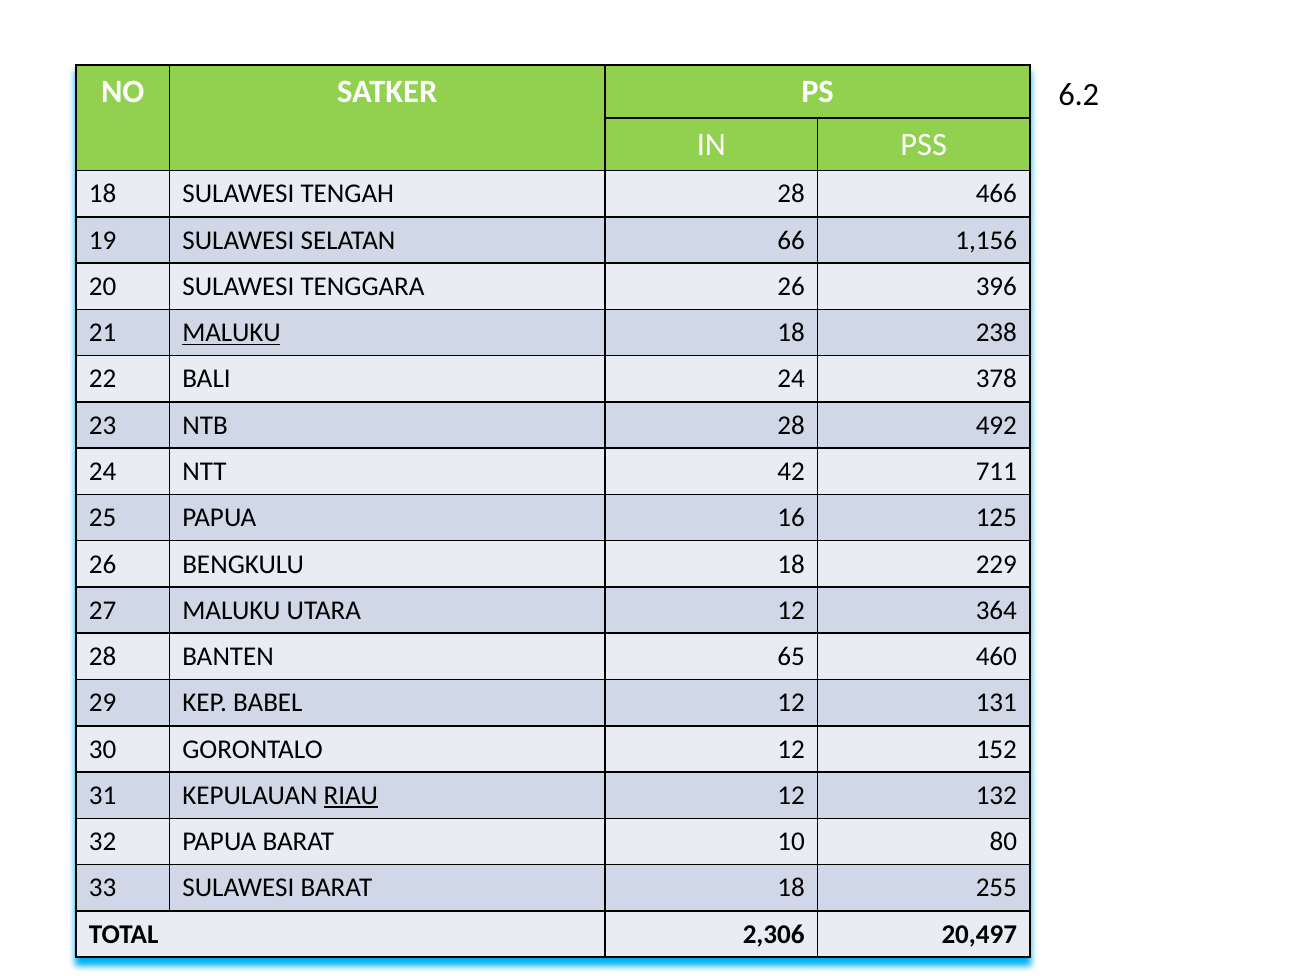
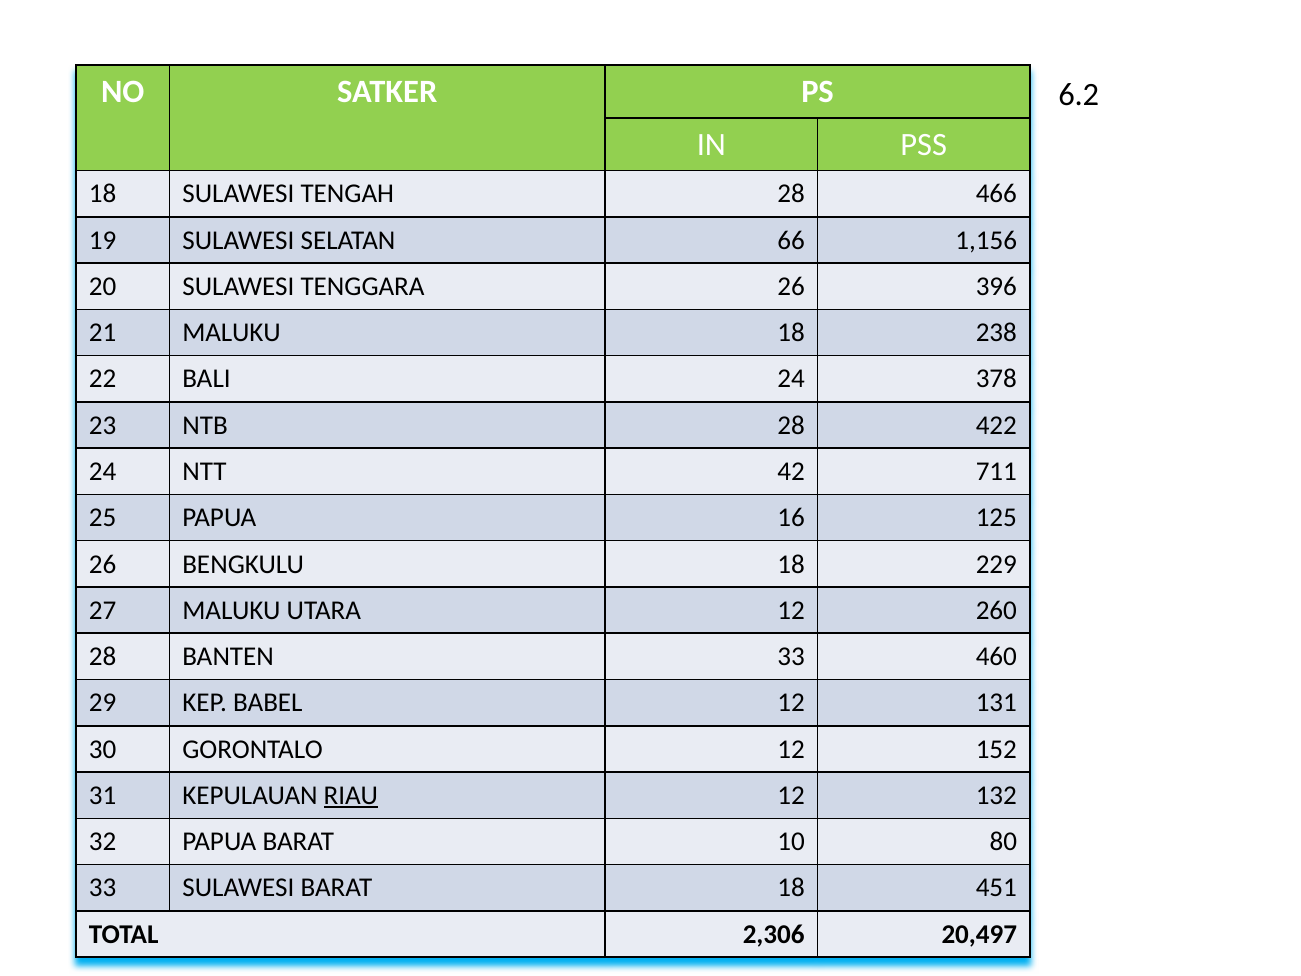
MALUKU at (232, 333) underline: present -> none
492: 492 -> 422
364: 364 -> 260
BANTEN 65: 65 -> 33
255: 255 -> 451
